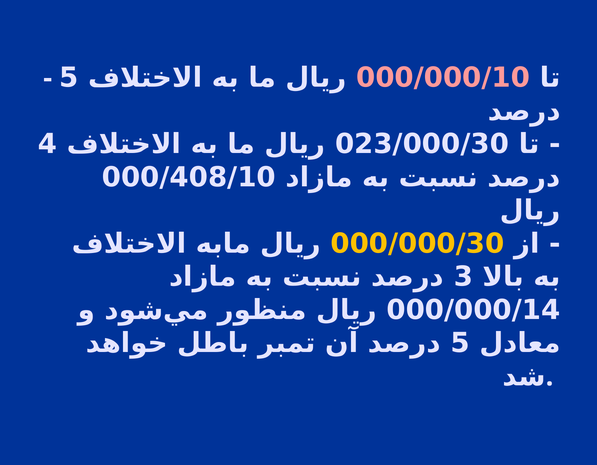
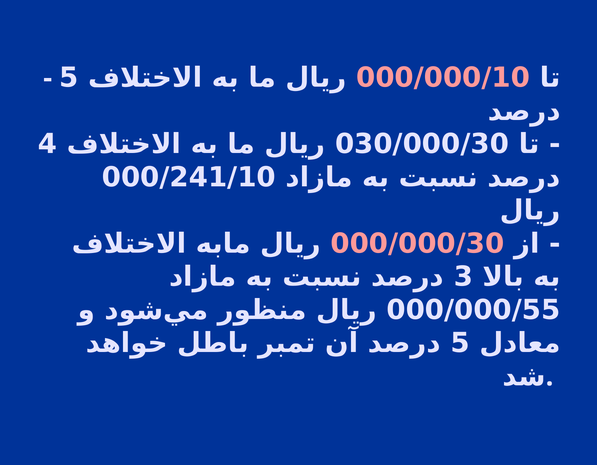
023/000/30: 023/000/30 -> 030/000/30
000/408/10: 000/408/10 -> 000/241/10
000/000/30 colour: yellow -> pink
000/000/14: 000/000/14 -> 000/000/55
